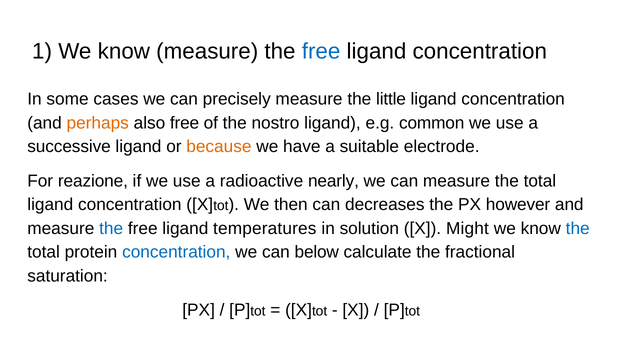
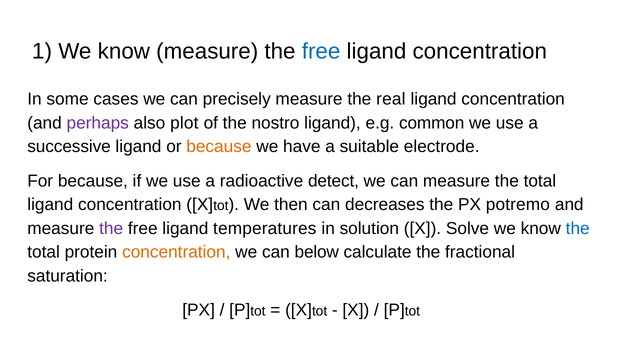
little: little -> real
perhaps colour: orange -> purple
also free: free -> plot
For reazione: reazione -> because
nearly: nearly -> detect
however: however -> potremo
the at (111, 228) colour: blue -> purple
Might: Might -> Solve
concentration at (176, 252) colour: blue -> orange
